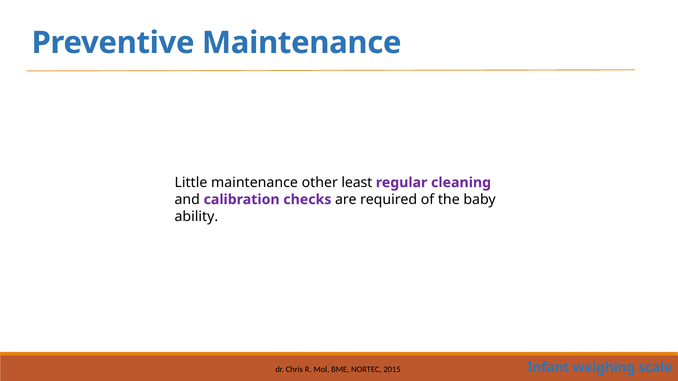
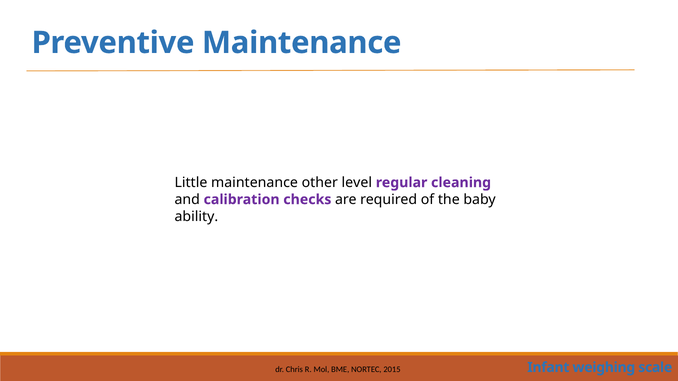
least: least -> level
